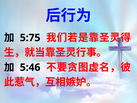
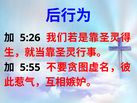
5:75: 5:75 -> 5:26
5:46: 5:46 -> 5:55
